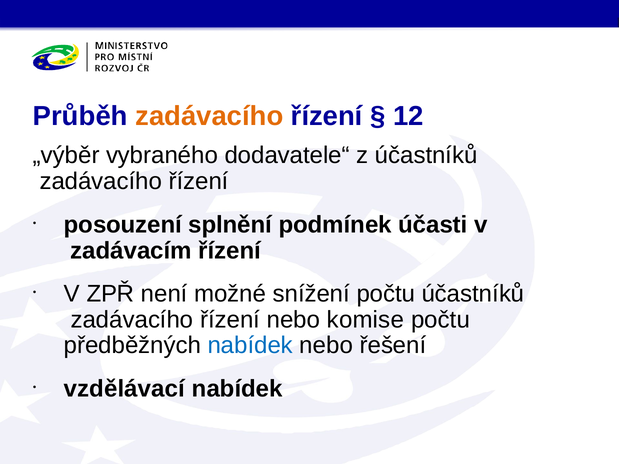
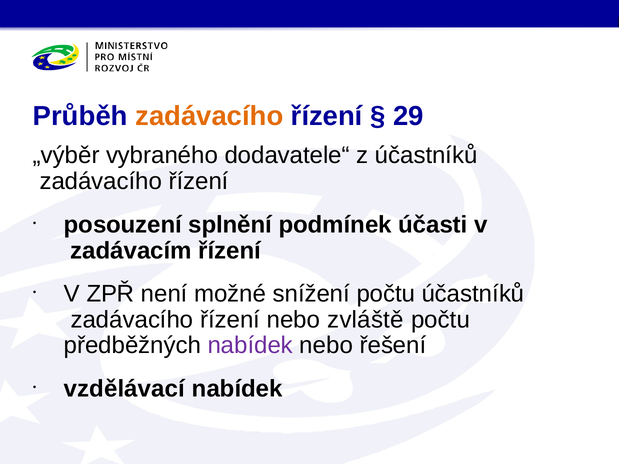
12: 12 -> 29
komise: komise -> zvláště
nabídek at (250, 346) colour: blue -> purple
